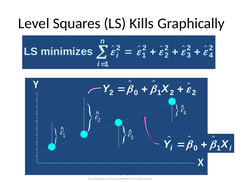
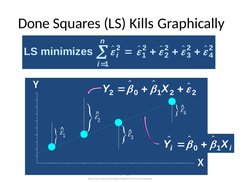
Level: Level -> Done
